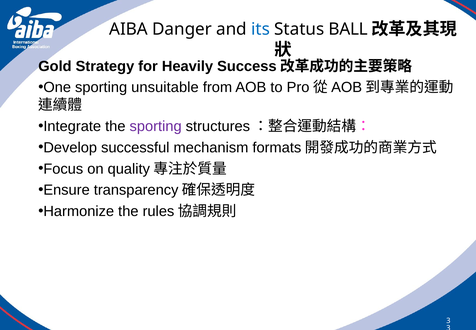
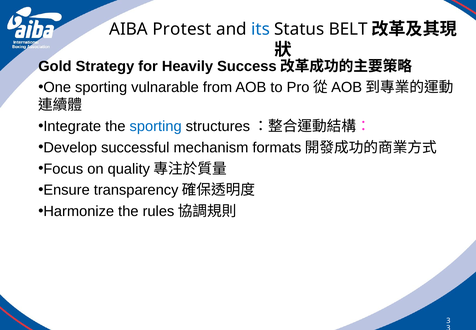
Danger: Danger -> Protest
BALL: BALL -> BELT
unsuitable: unsuitable -> vulnarable
sporting at (156, 126) colour: purple -> blue
